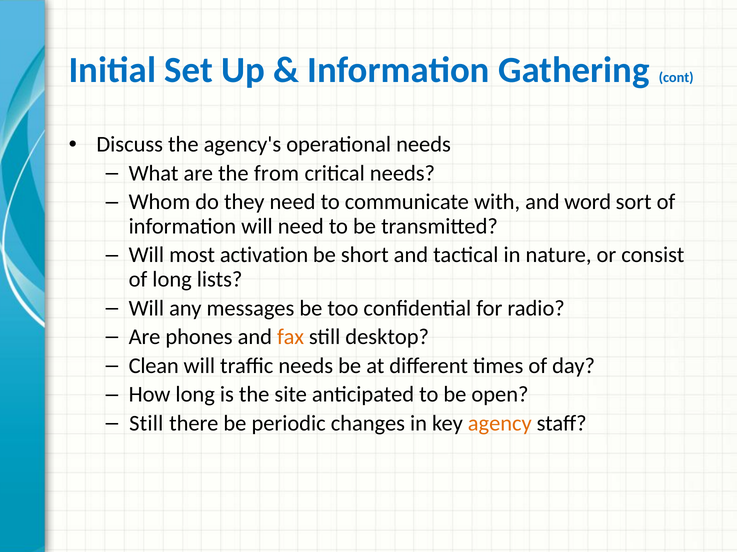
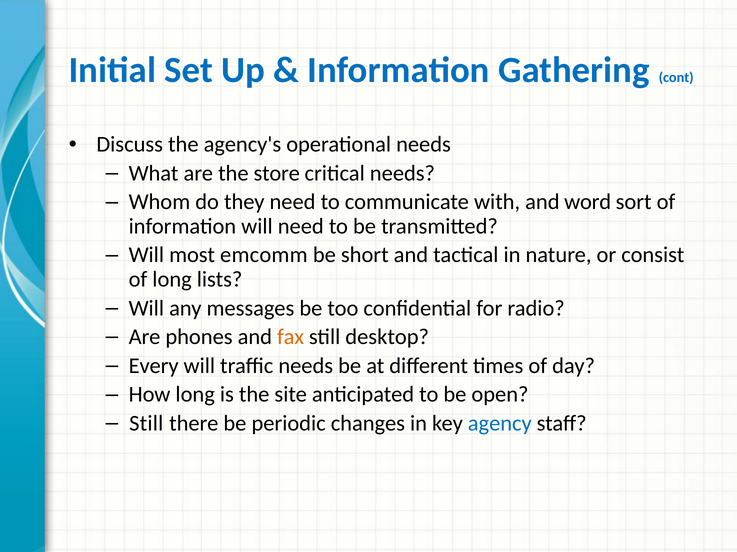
from: from -> store
activation: activation -> emcomm
Clean: Clean -> Every
agency colour: orange -> blue
